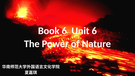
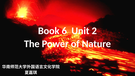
Unit 6: 6 -> 2
